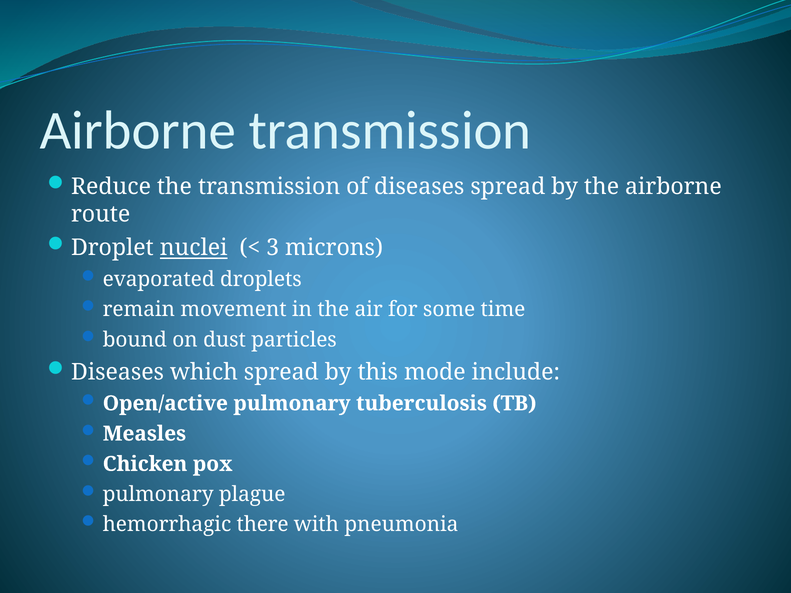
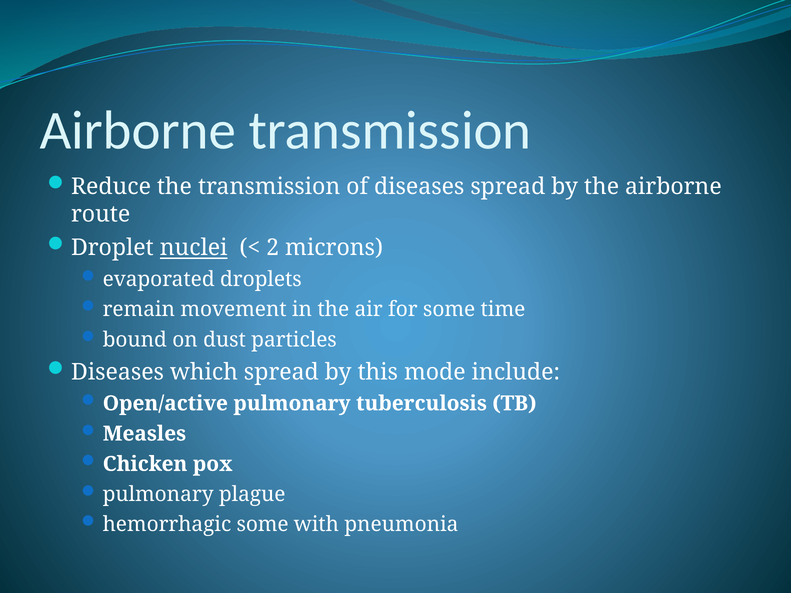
3: 3 -> 2
hemorrhagic there: there -> some
